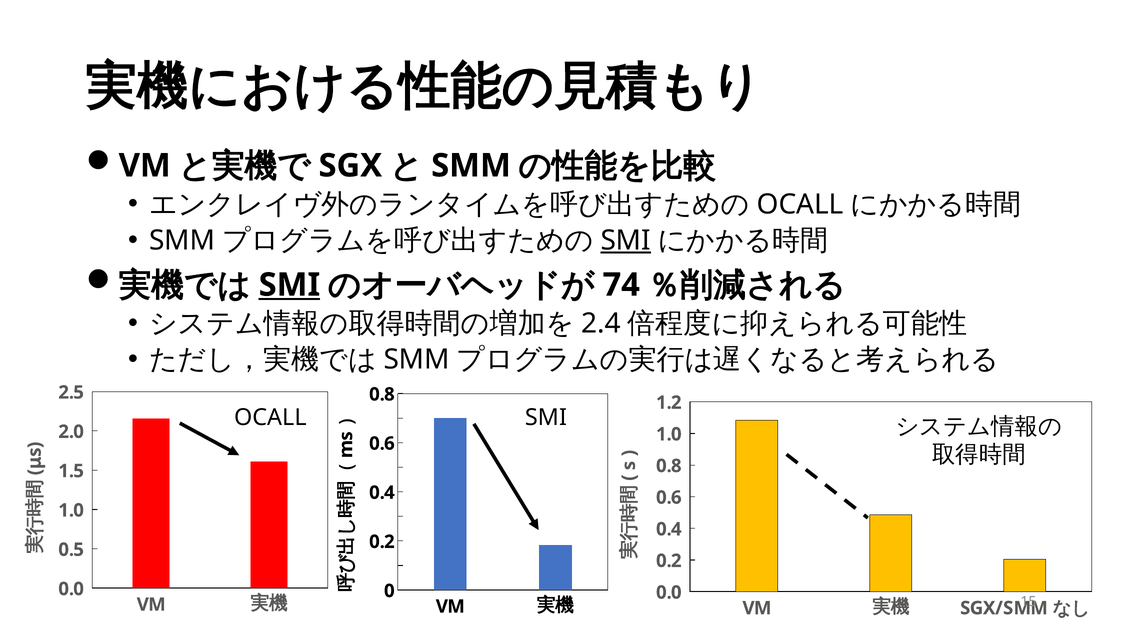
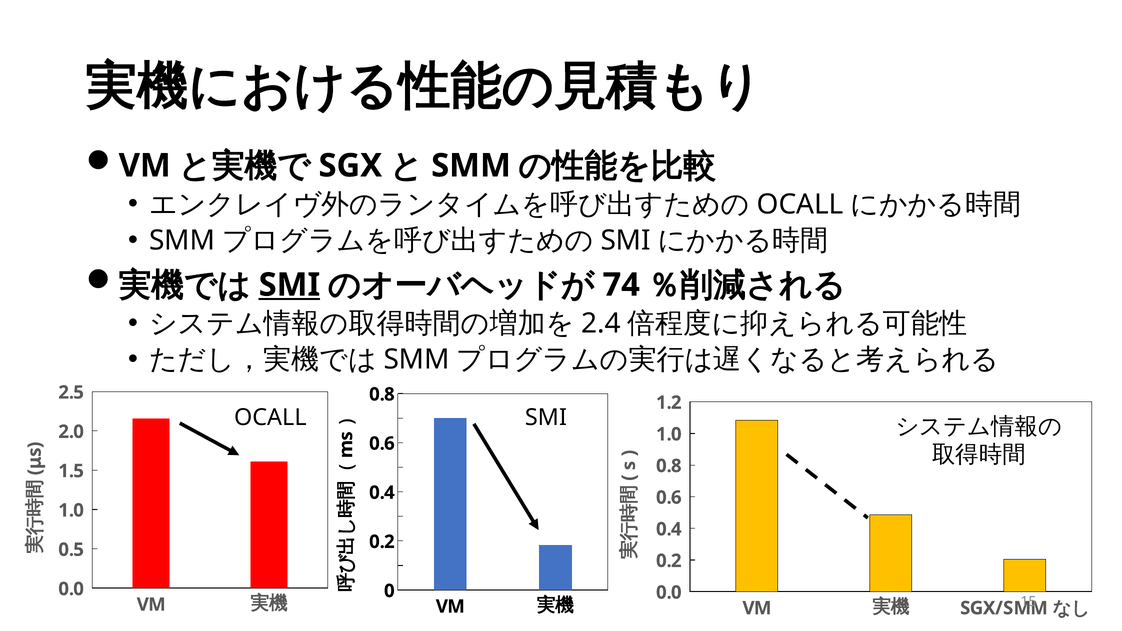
SMI at (626, 241) underline: present -> none
